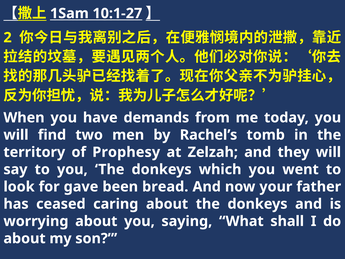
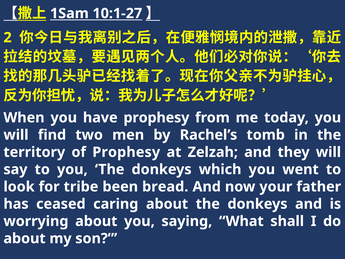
have demands: demands -> prophesy
gave: gave -> tribe
